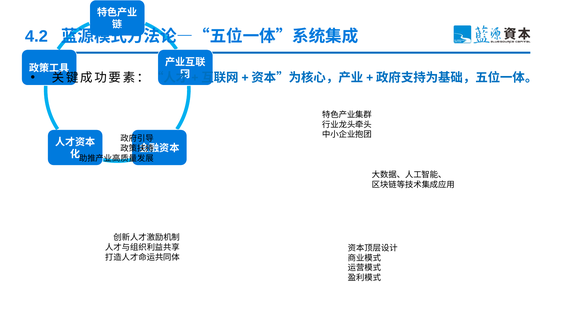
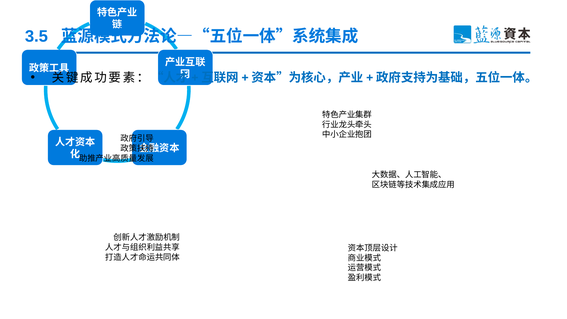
4.2: 4.2 -> 3.5
